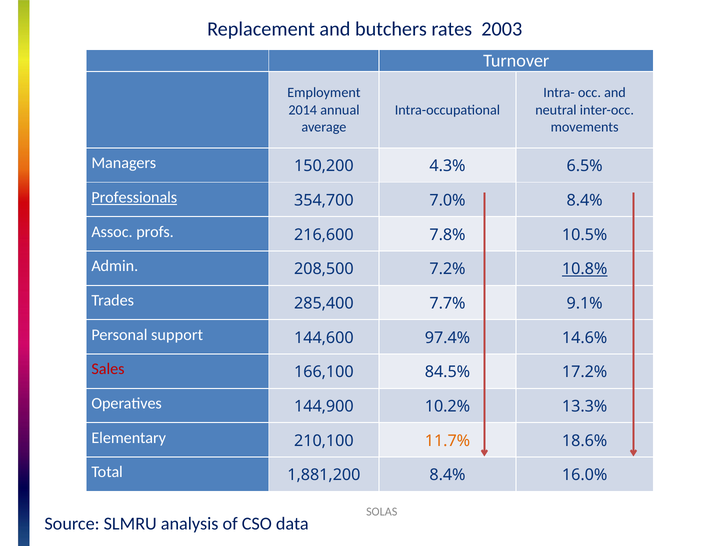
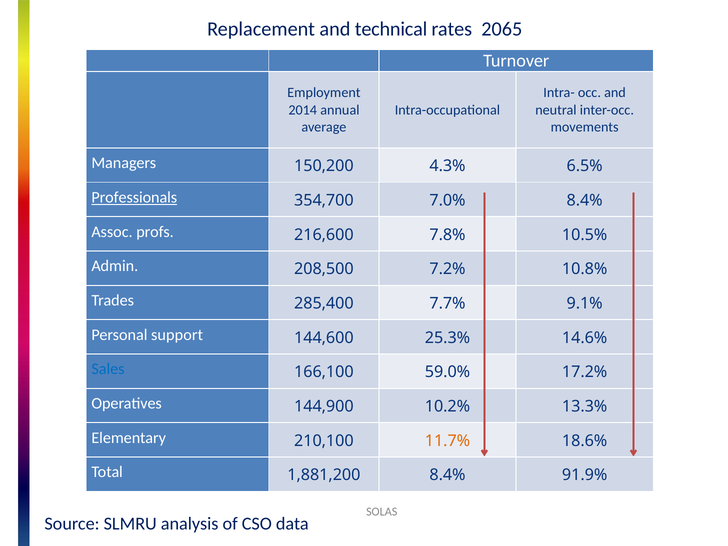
butchers: butchers -> technical
2003: 2003 -> 2065
10.8% underline: present -> none
97.4%: 97.4% -> 25.3%
Sales colour: red -> blue
84.5%: 84.5% -> 59.0%
16.0%: 16.0% -> 91.9%
